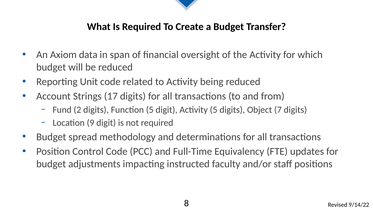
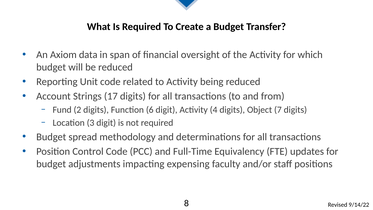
Function 5: 5 -> 6
Activity 5: 5 -> 4
9: 9 -> 3
instructed: instructed -> expensing
